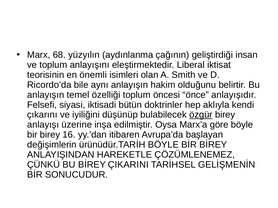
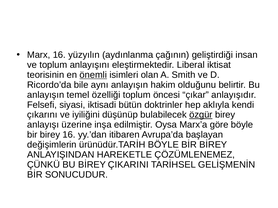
Marx 68: 68 -> 16
önemli underline: none -> present
önce: önce -> çıkar
